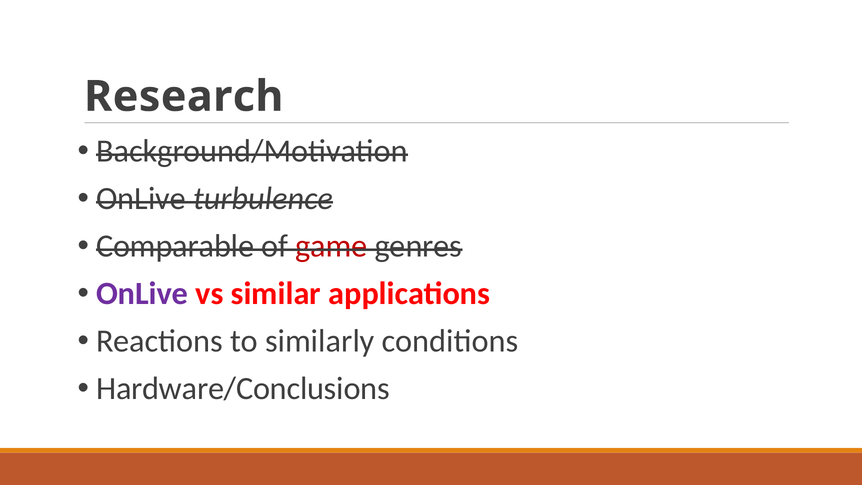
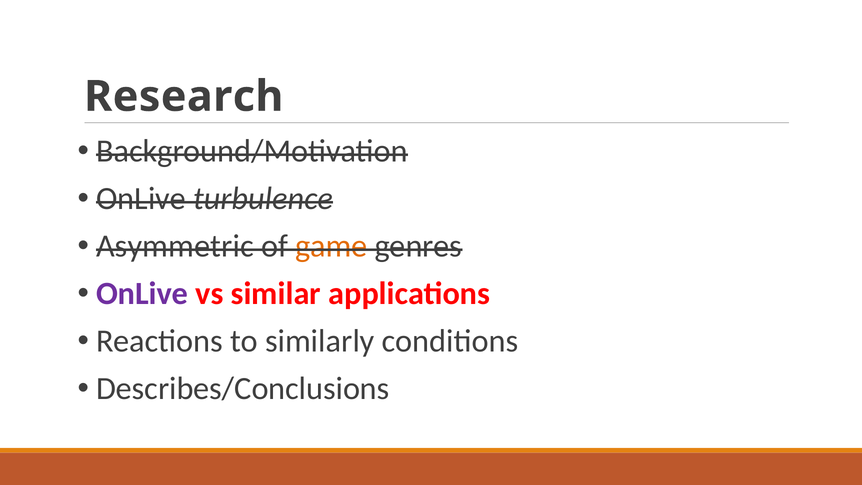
Comparable: Comparable -> Asymmetric
game colour: red -> orange
Hardware/Conclusions: Hardware/Conclusions -> Describes/Conclusions
